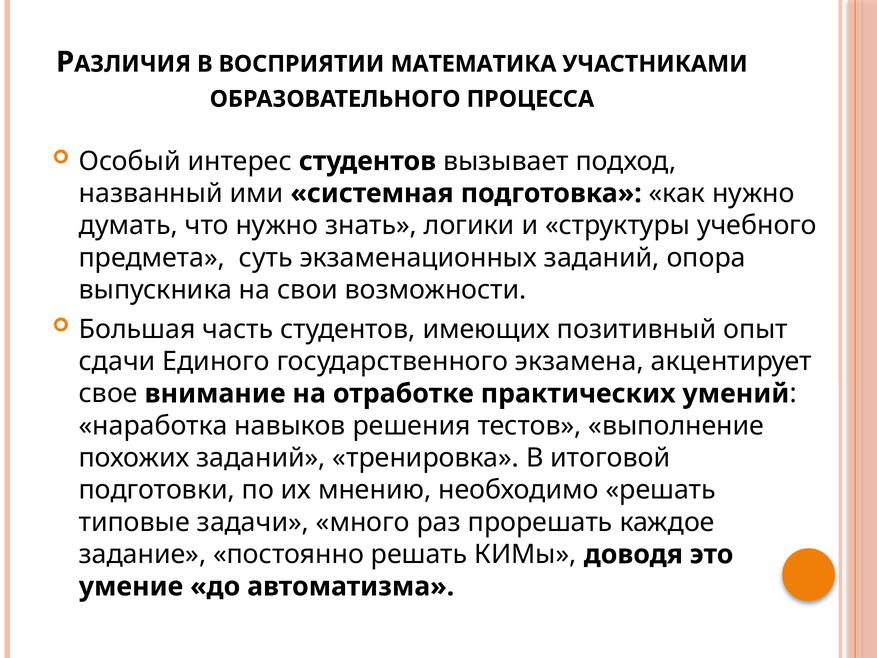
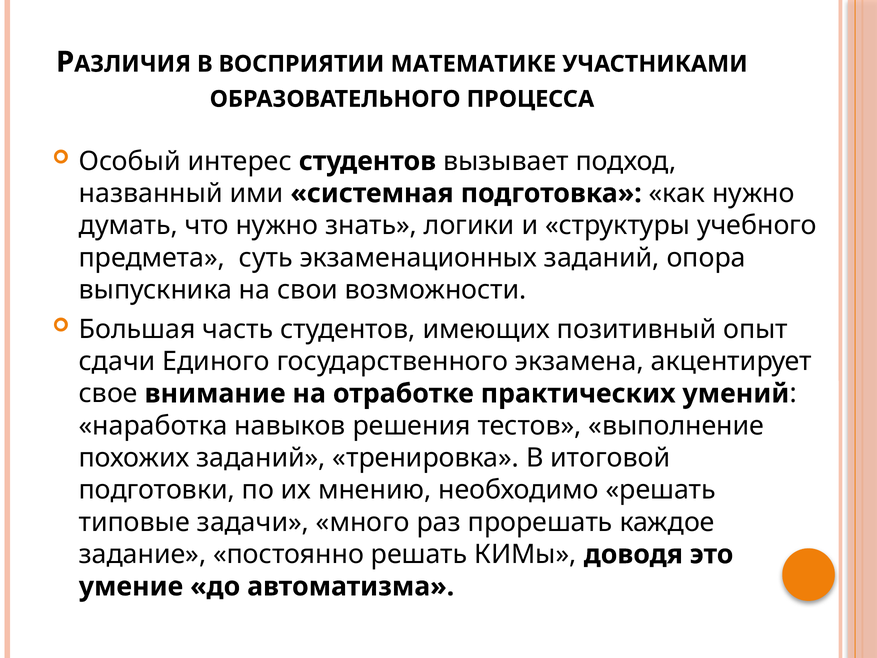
МАТЕМАТИКА: МАТЕМАТИКА -> МАТЕМАТИКЕ
